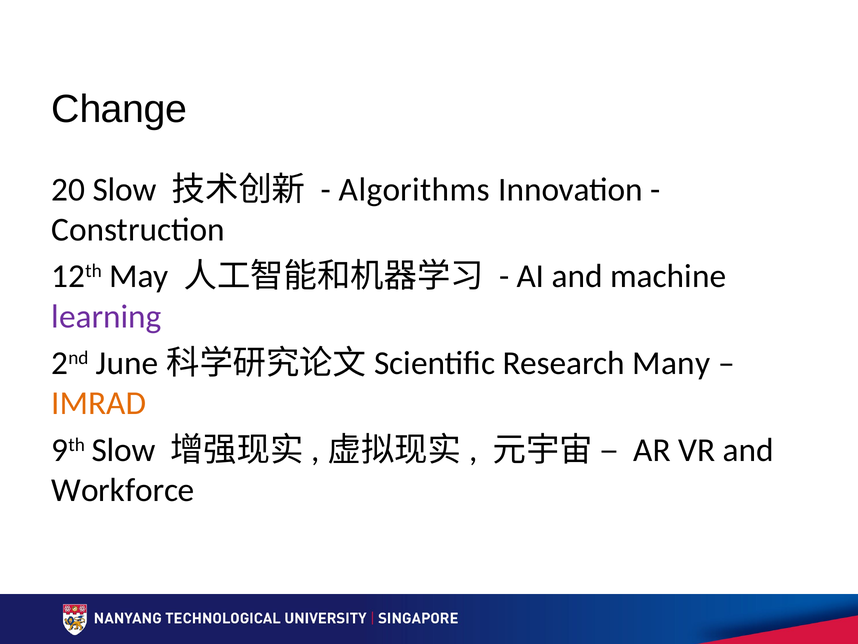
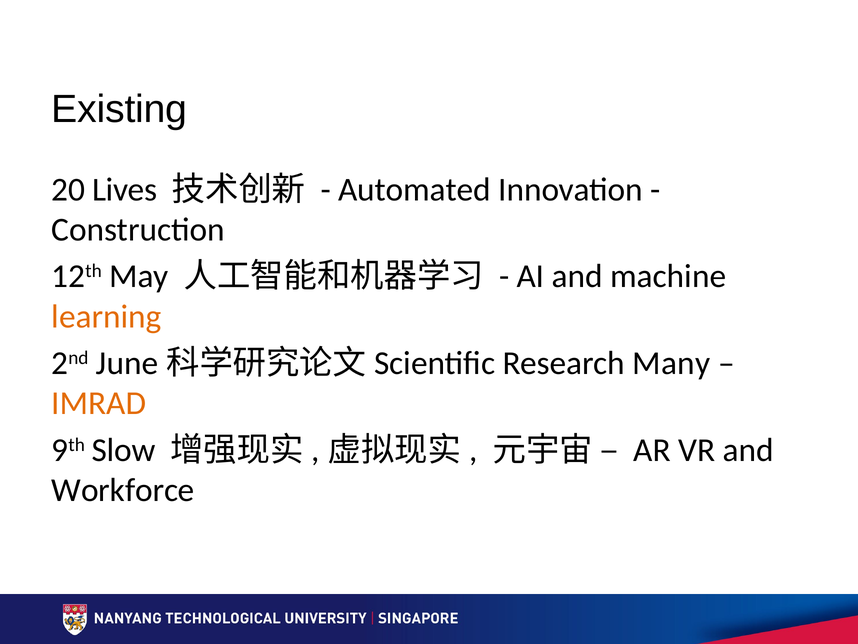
Change: Change -> Existing
20 Slow: Slow -> Lives
Algorithms: Algorithms -> Automated
learning colour: purple -> orange
